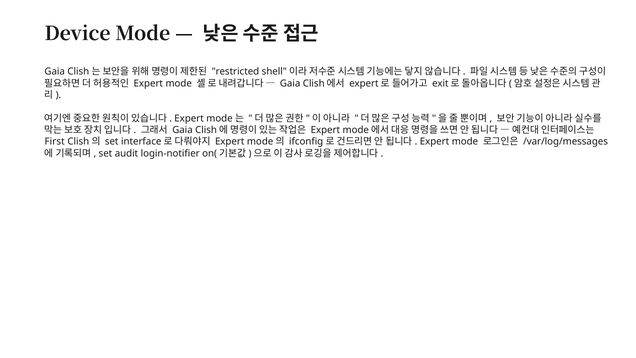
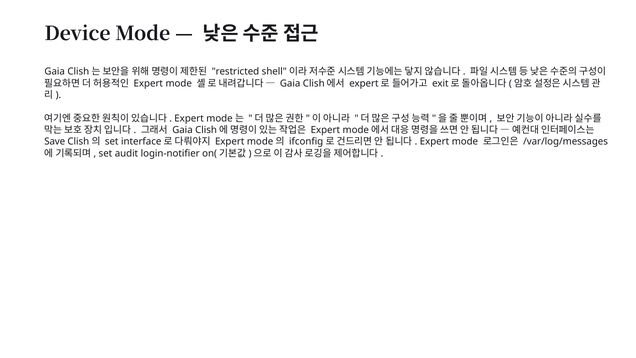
First: First -> Save
